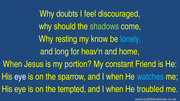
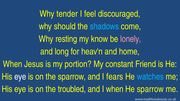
doubts: doubts -> tender
shadows colour: light green -> light blue
lonely colour: light blue -> pink
sparrow and I when: when -> fears
tempted: tempted -> troubled
He troubled: troubled -> sparrow
